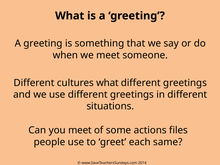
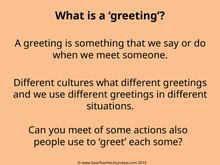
files: files -> also
each same: same -> some
